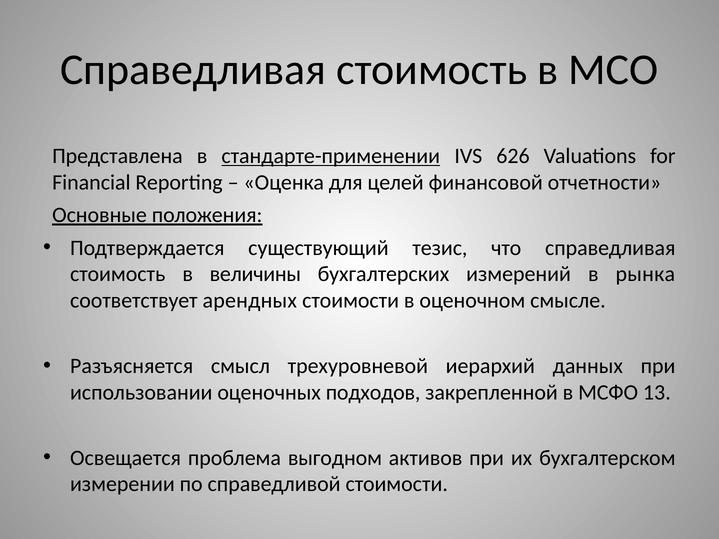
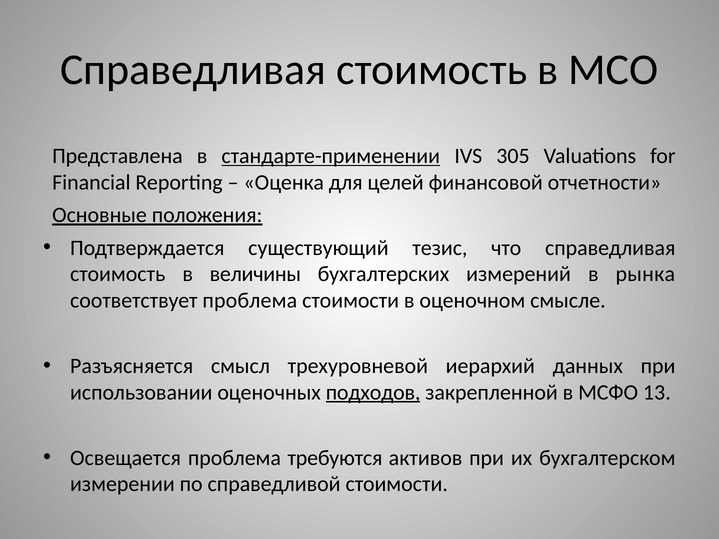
626: 626 -> 305
соответствует арендных: арендных -> проблема
подходов underline: none -> present
выгодном: выгодном -> требуются
